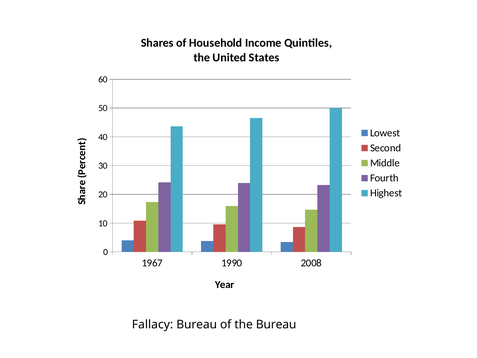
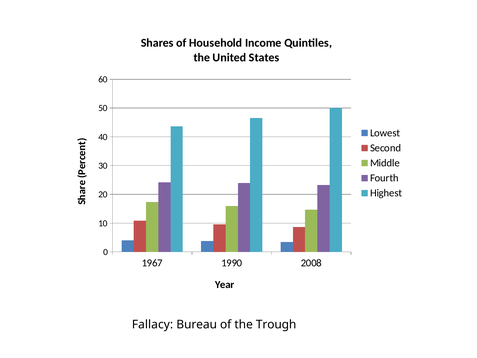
the Bureau: Bureau -> Trough
